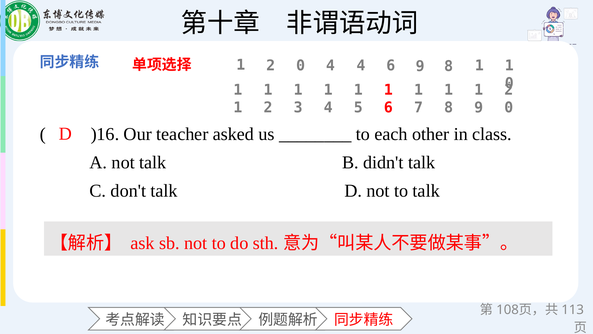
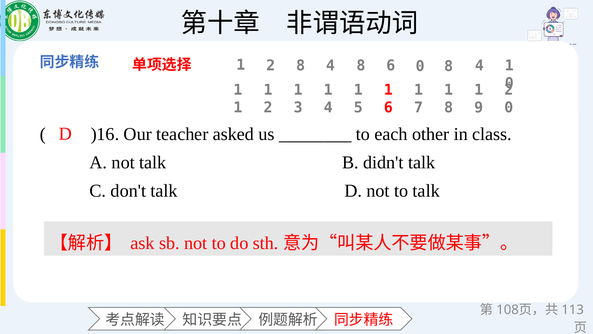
1 2 0: 0 -> 8
4 4: 4 -> 8
6 9: 9 -> 0
1 at (479, 65): 1 -> 4
